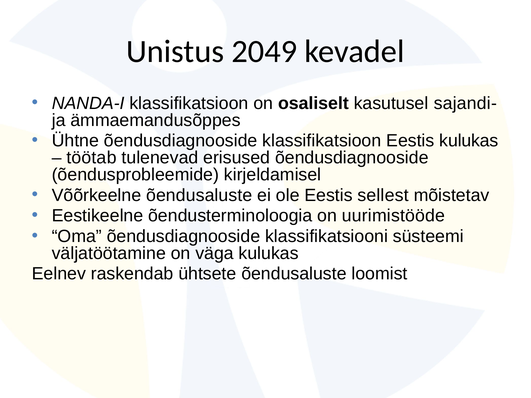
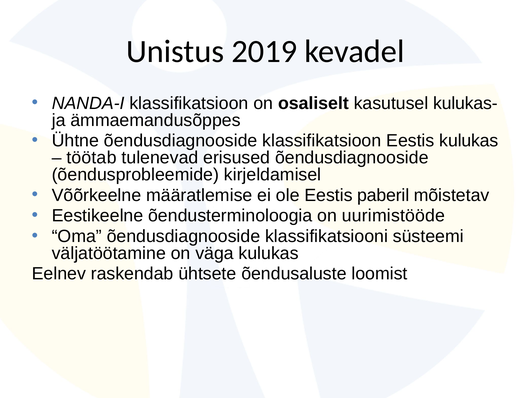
2049: 2049 -> 2019
sajandi-: sajandi- -> kulukas-
Võõrkeelne õendusaluste: õendusaluste -> määratlemise
sellest: sellest -> paberil
